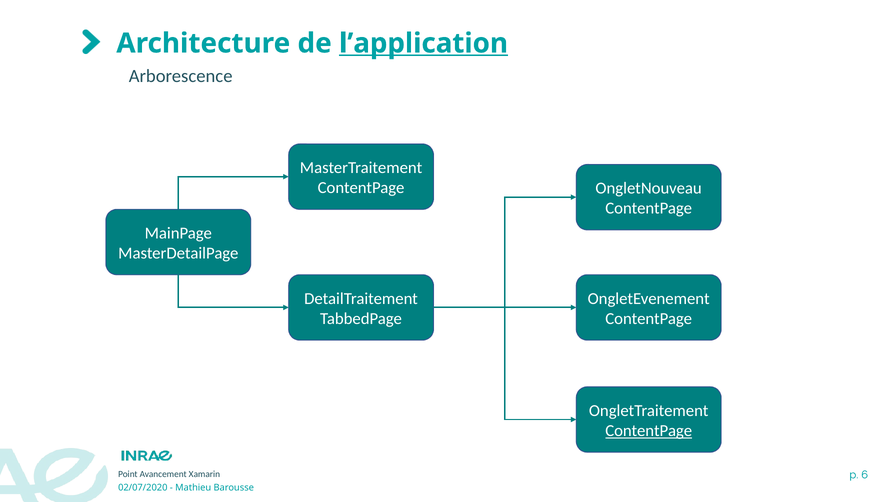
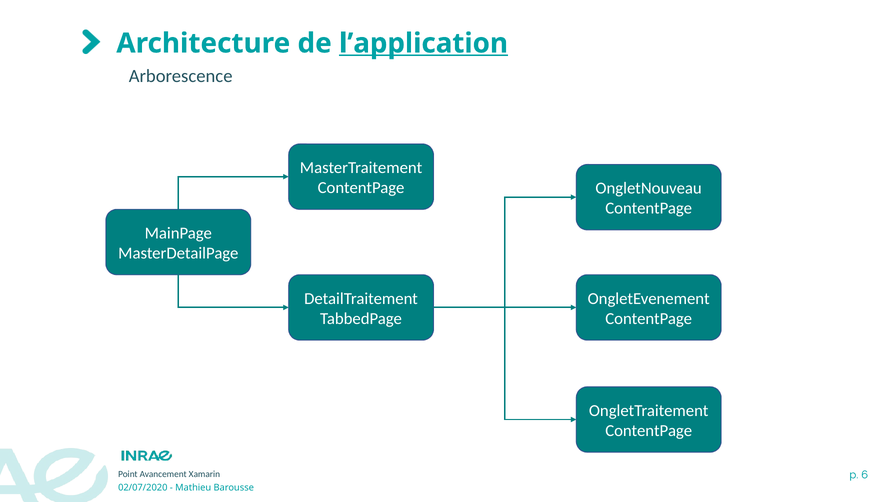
ContentPage at (649, 431) underline: present -> none
